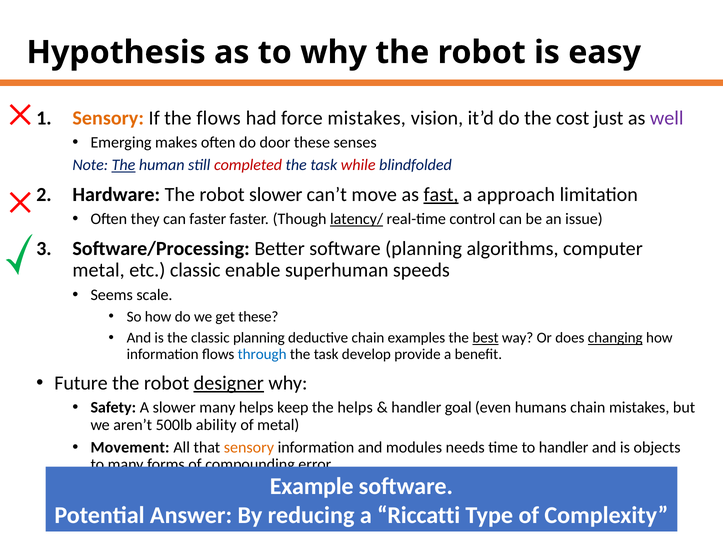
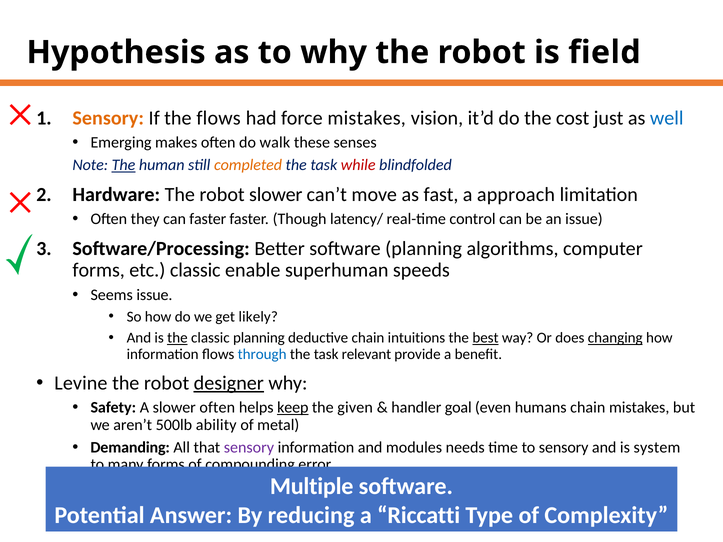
easy: easy -> field
well colour: purple -> blue
door: door -> walk
completed colour: red -> orange
fast underline: present -> none
latency/ underline: present -> none
metal at (99, 270): metal -> forms
Seems scale: scale -> issue
get these: these -> likely
the at (177, 338) underline: none -> present
examples: examples -> intuitions
develop: develop -> relevant
Future: Future -> Levine
slower many: many -> often
keep underline: none -> present
the helps: helps -> given
Movement: Movement -> Demanding
sensory at (249, 448) colour: orange -> purple
to handler: handler -> sensory
objects: objects -> system
Example: Example -> Multiple
